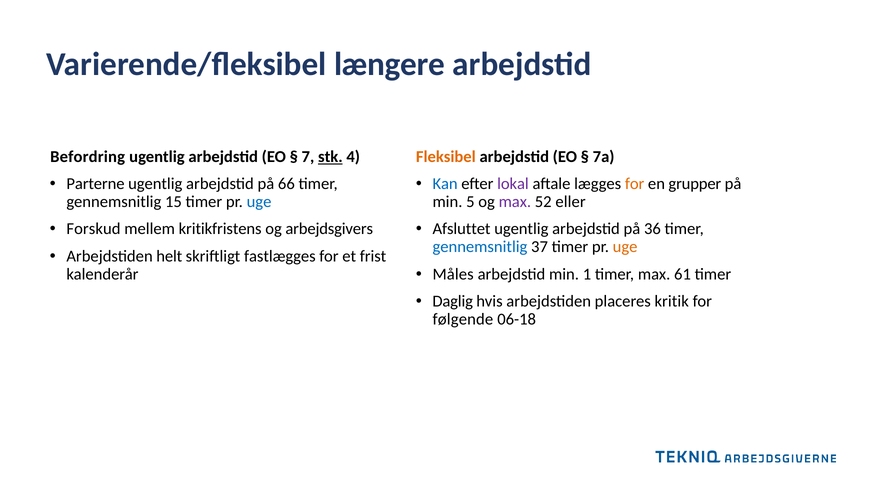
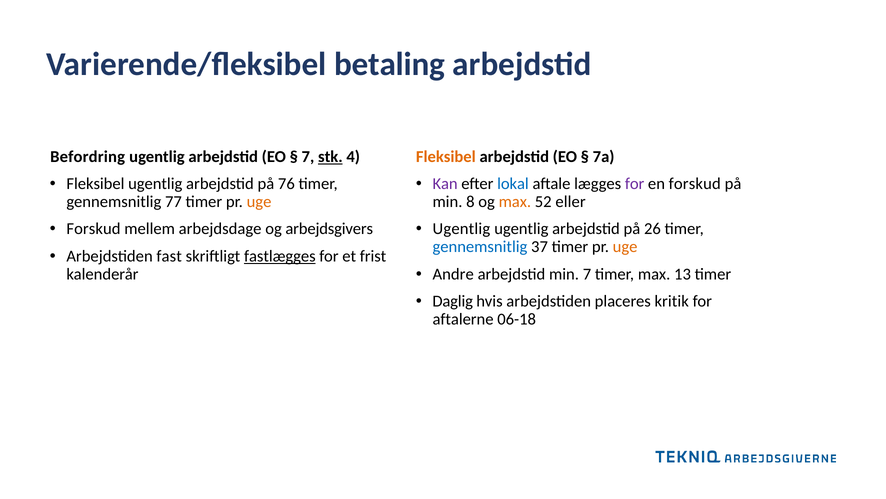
længere: længere -> betaling
Parterne at (95, 184): Parterne -> Fleksibel
66: 66 -> 76
Kan colour: blue -> purple
lokal colour: purple -> blue
for at (635, 184) colour: orange -> purple
en grupper: grupper -> forskud
15: 15 -> 77
uge at (259, 202) colour: blue -> orange
5: 5 -> 8
max at (515, 202) colour: purple -> orange
kritikfristens: kritikfristens -> arbejdsdage
Afsluttet at (462, 229): Afsluttet -> Ugentlig
36: 36 -> 26
helt: helt -> fast
fastlægges underline: none -> present
Måles: Måles -> Andre
min 1: 1 -> 7
61: 61 -> 13
følgende: følgende -> aftalerne
